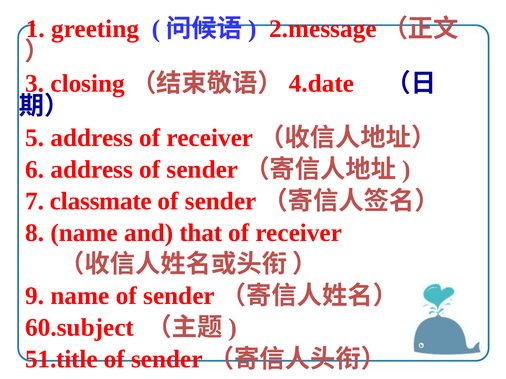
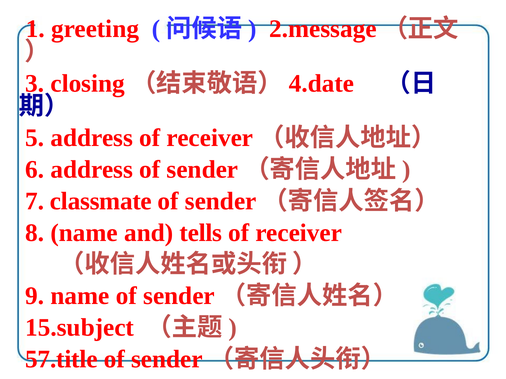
that: that -> tells
60.subject: 60.subject -> 15.subject
51.title: 51.title -> 57.title
